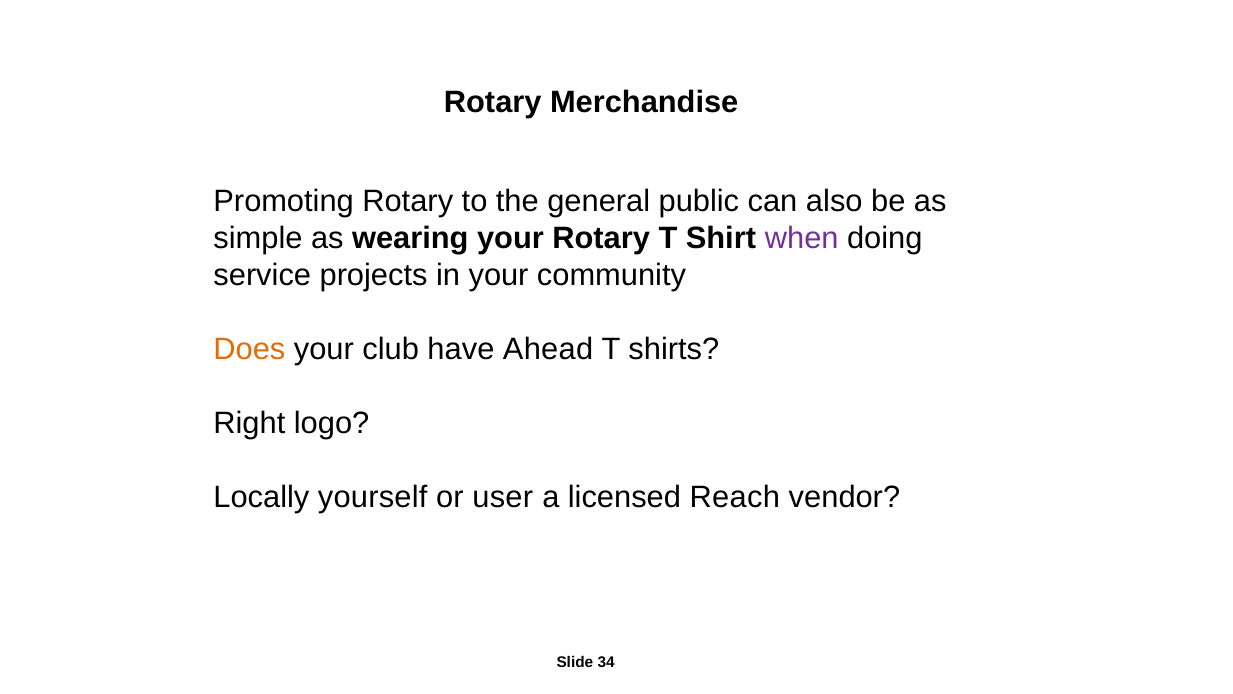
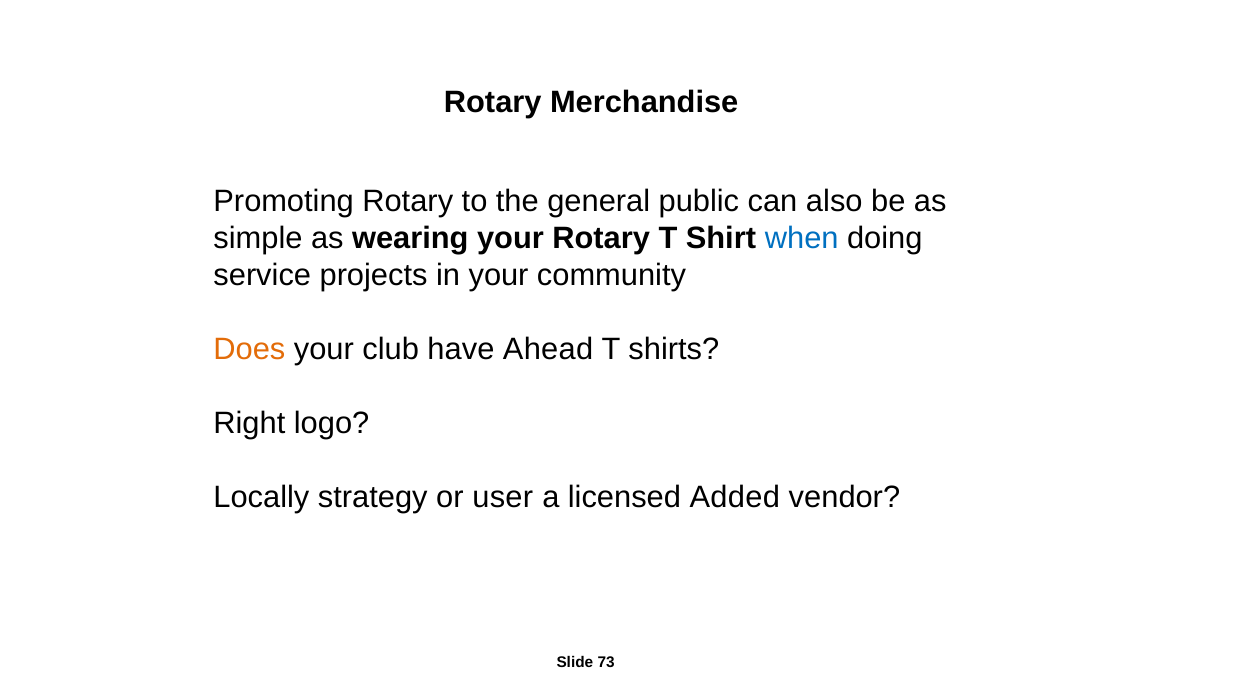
when colour: purple -> blue
yourself: yourself -> strategy
Reach: Reach -> Added
34: 34 -> 73
